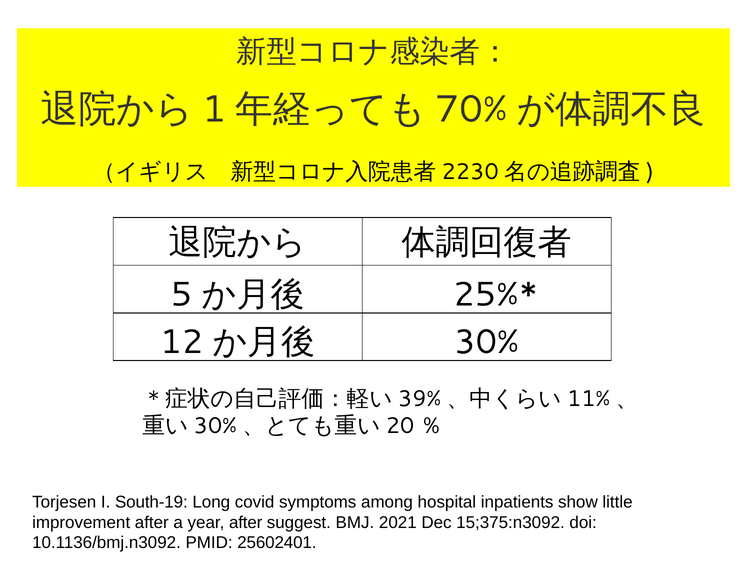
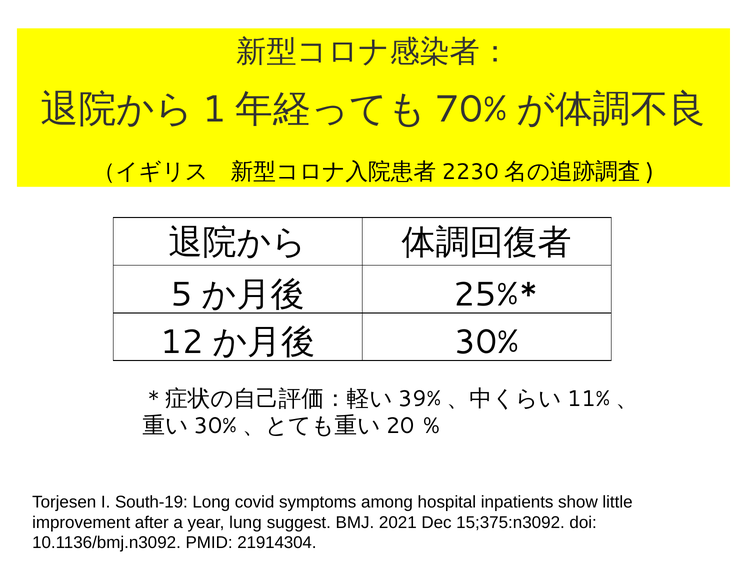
year after: after -> lung
25602401: 25602401 -> 21914304
